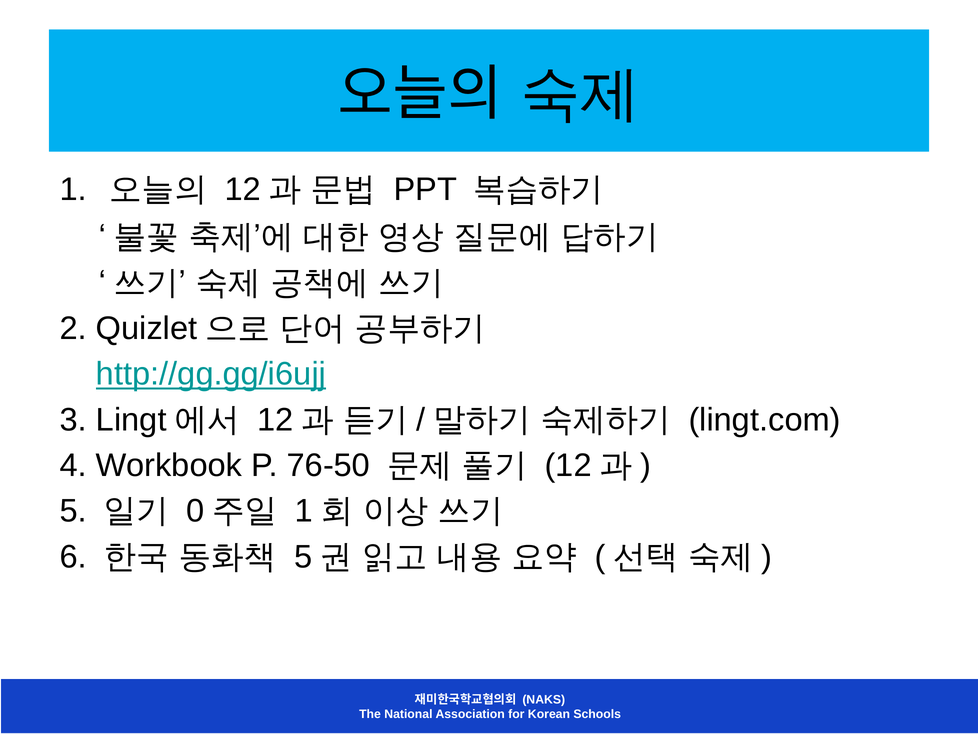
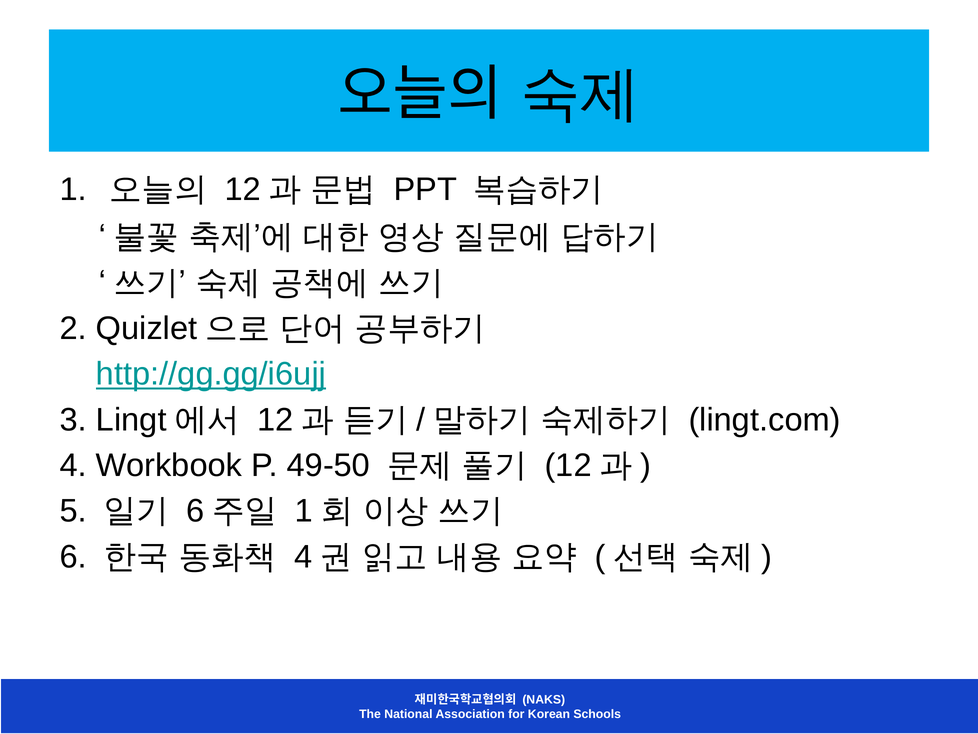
76-50: 76-50 -> 49-50
0 at (196, 511): 0 -> 6
5 at (303, 556): 5 -> 4
